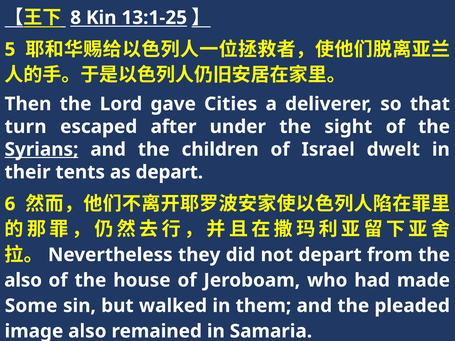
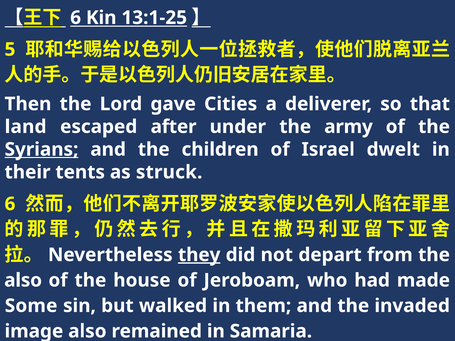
8 at (76, 18): 8 -> 6
turn: turn -> land
sight: sight -> army
as depart: depart -> struck
they underline: none -> present
pleaded: pleaded -> invaded
